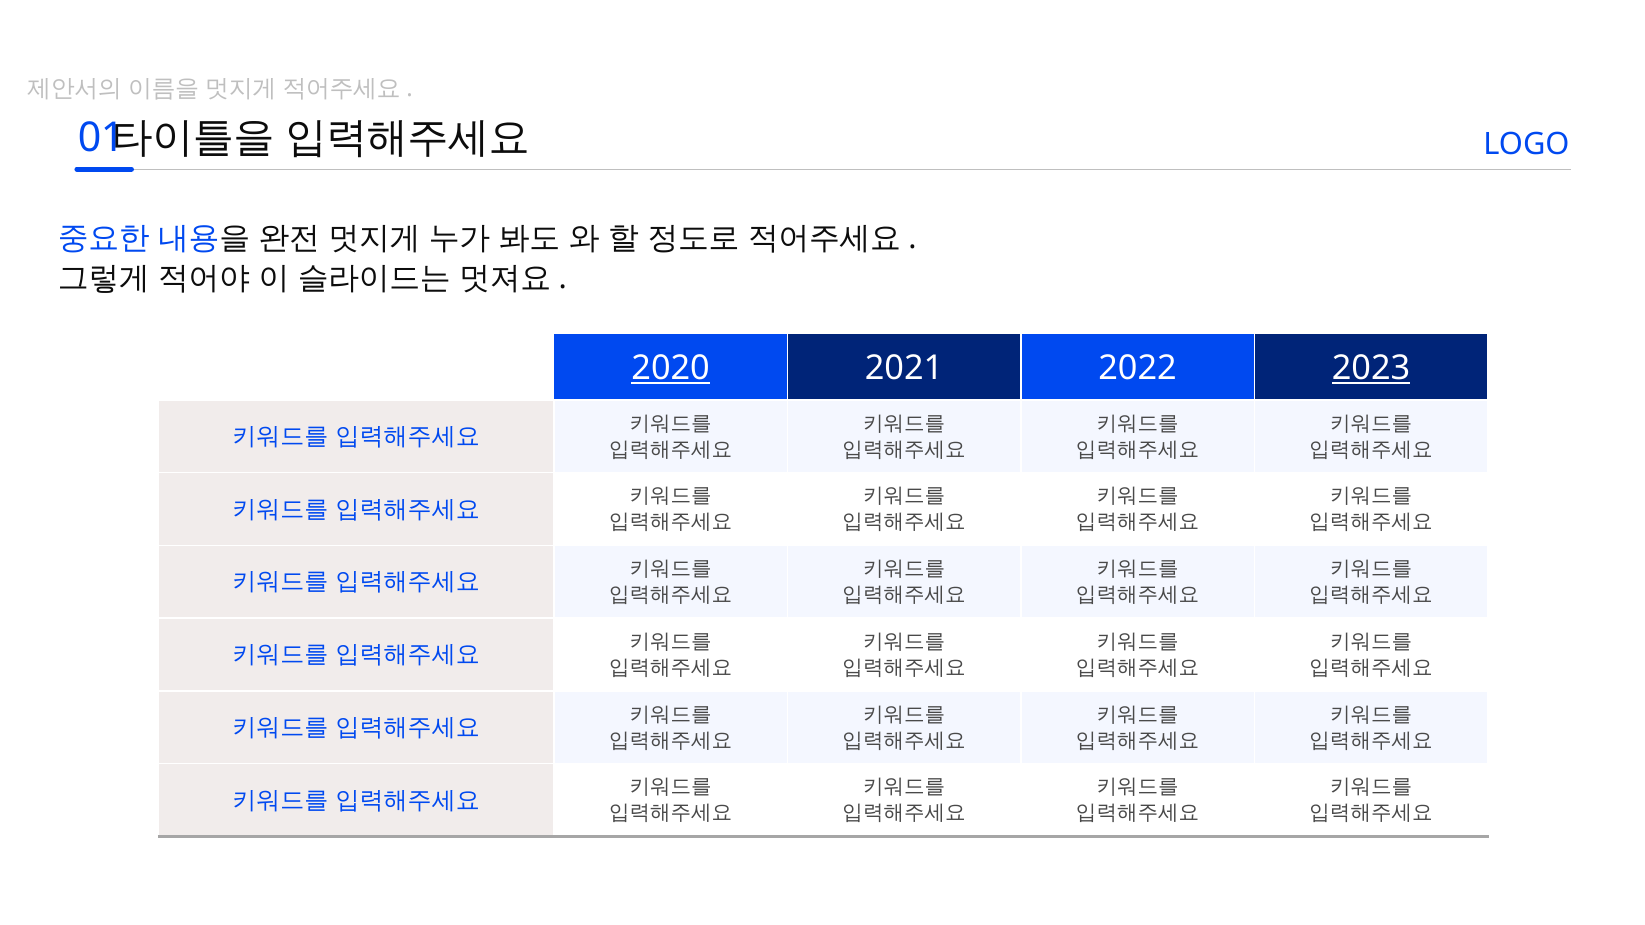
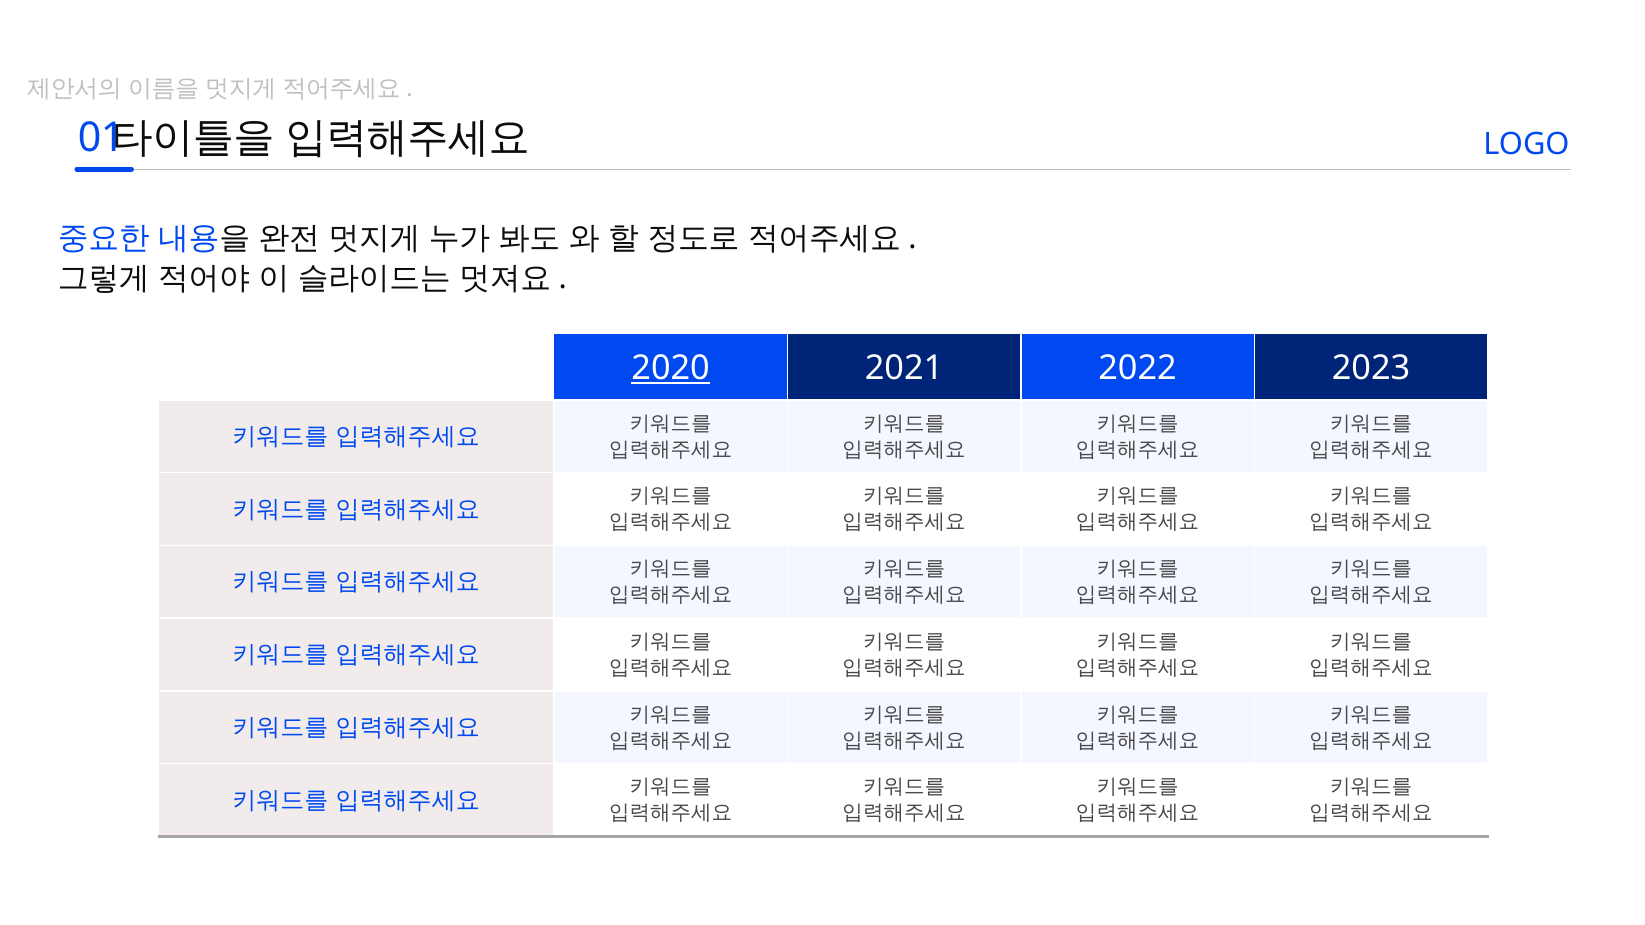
2023 underline: present -> none
